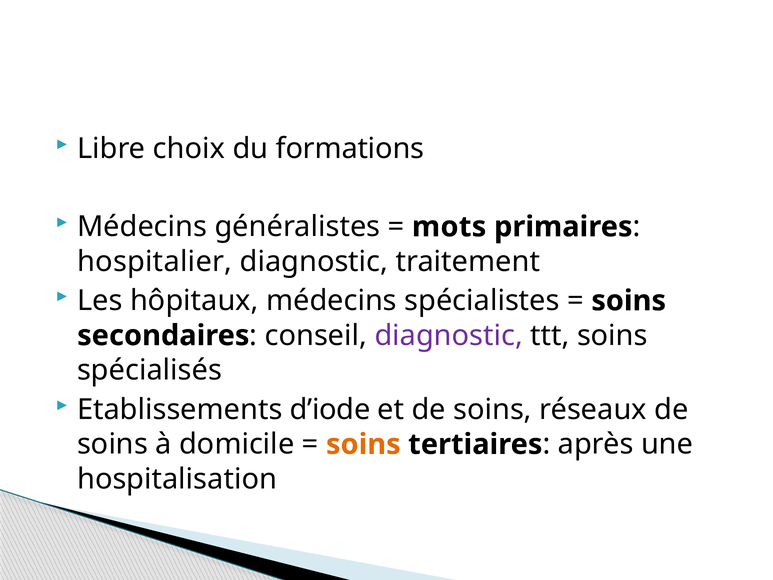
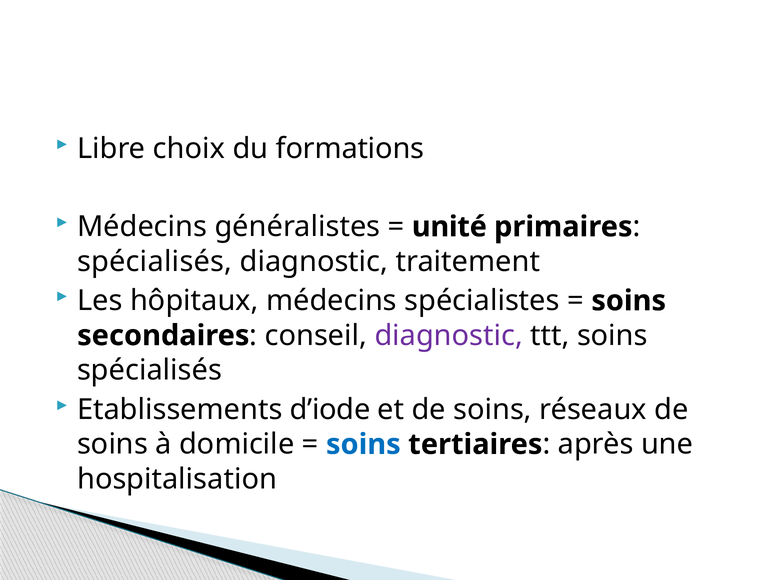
mots: mots -> unité
hospitalier at (155, 261): hospitalier -> spécialisés
soins at (363, 444) colour: orange -> blue
